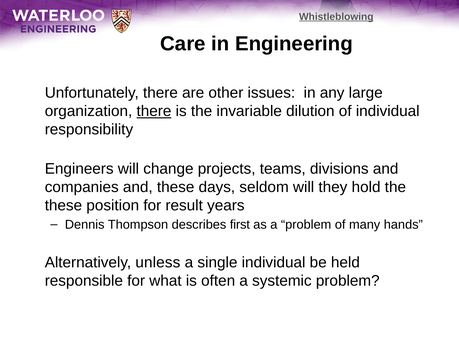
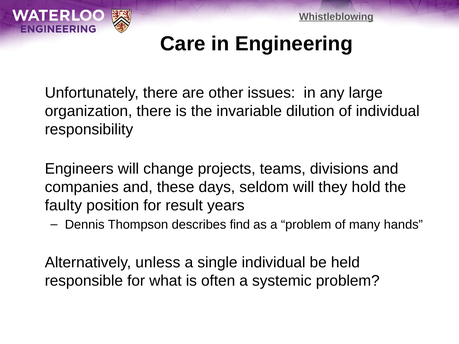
there at (154, 111) underline: present -> none
these at (63, 206): these -> faulty
first: first -> find
